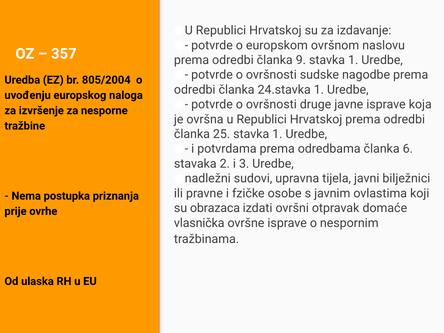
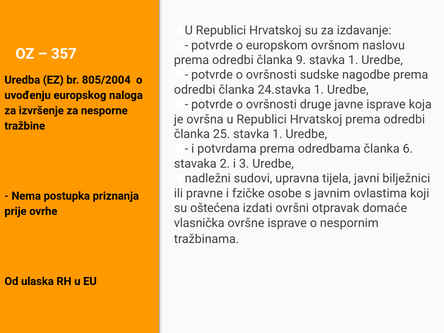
obrazaca: obrazaca -> oštećena
